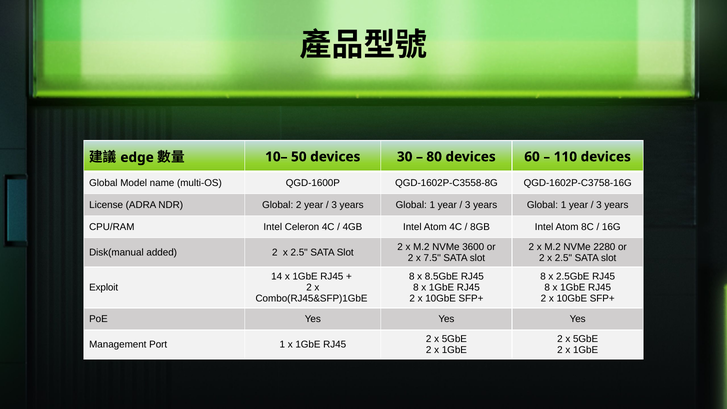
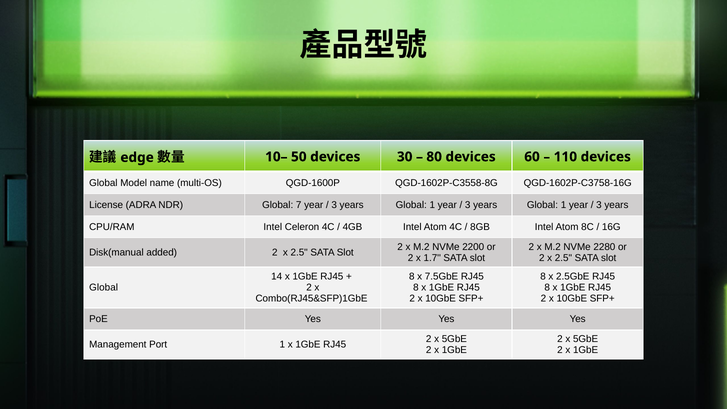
Global 2: 2 -> 7
3600: 3600 -> 2200
7.5: 7.5 -> 1.7
8.5GbE: 8.5GbE -> 7.5GbE
Exploit at (104, 288): Exploit -> Global
